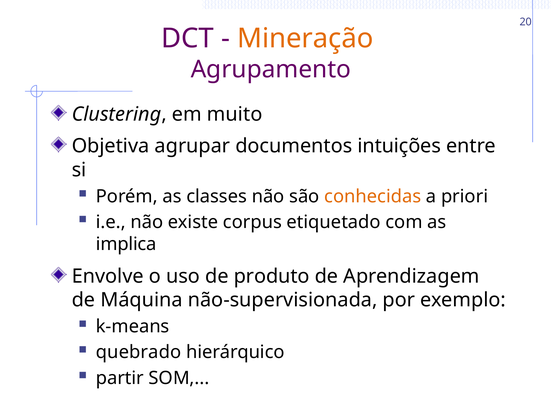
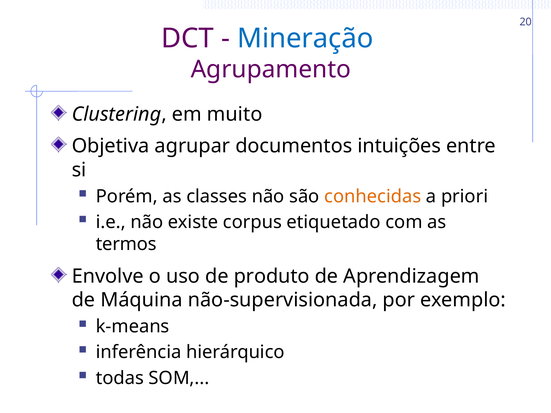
Mineração colour: orange -> blue
implica: implica -> termos
quebrado: quebrado -> inferência
partir: partir -> todas
